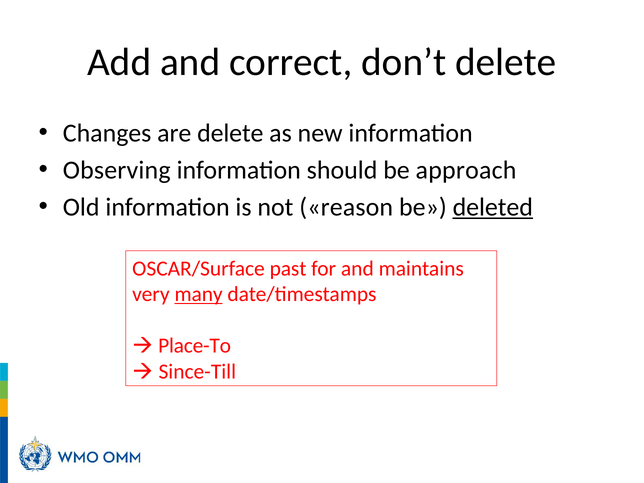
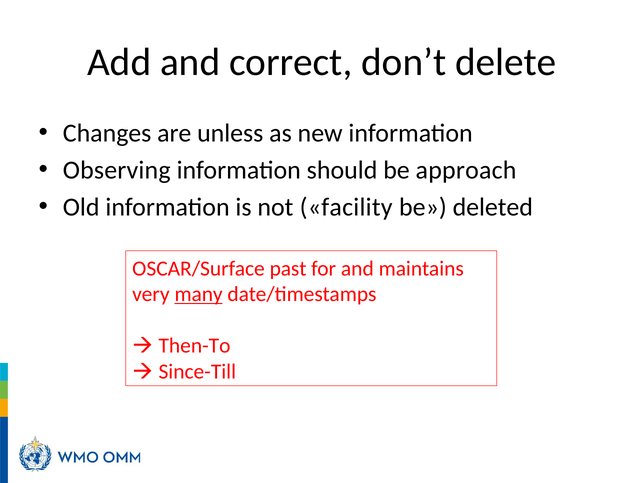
are delete: delete -> unless
reason: reason -> facility
deleted underline: present -> none
Place-To: Place-To -> Then-To
